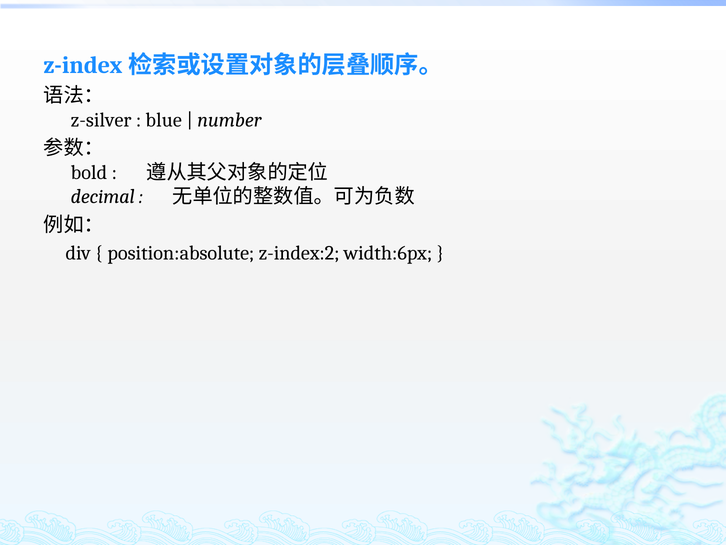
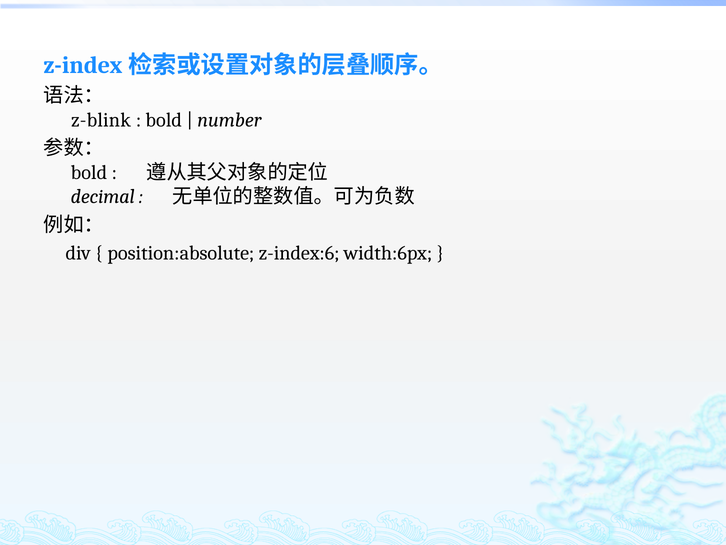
z-silver: z-silver -> z-blink
blue at (164, 120): blue -> bold
z-index:2: z-index:2 -> z-index:6
